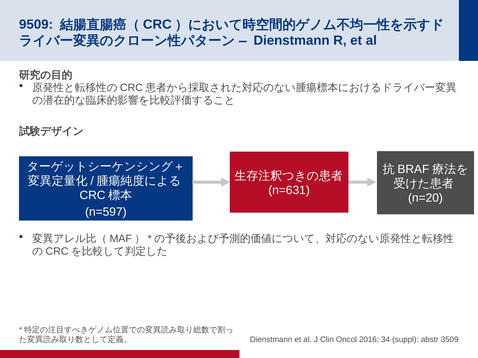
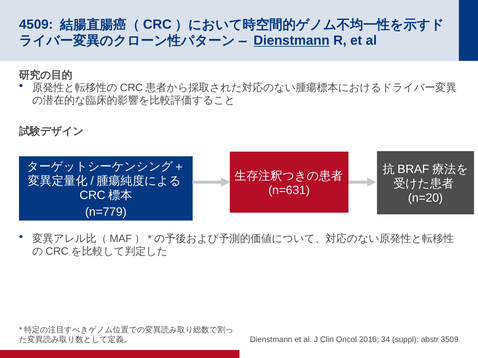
9509: 9509 -> 4509
Dienstmann at (292, 41) underline: none -> present
n=597: n=597 -> n=779
